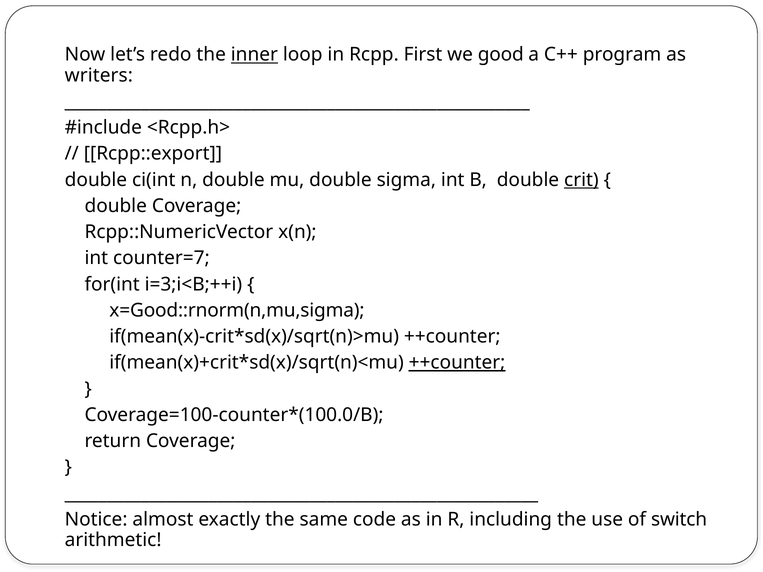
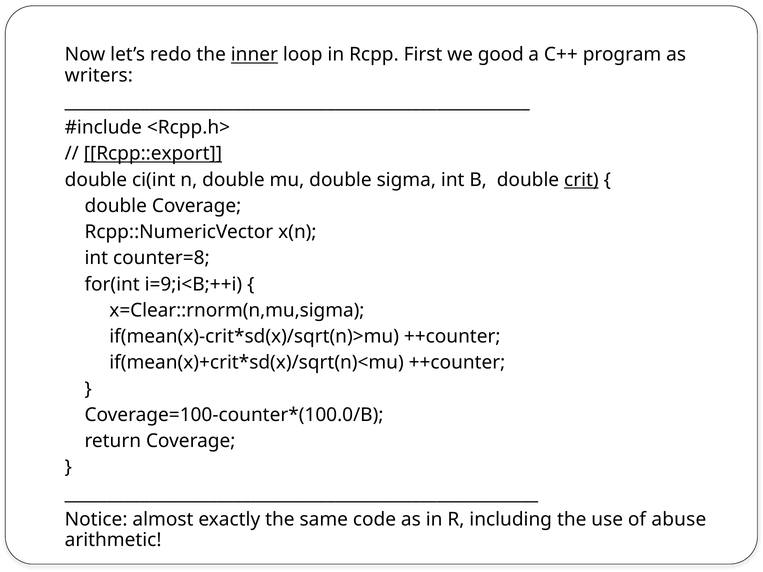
Rcpp::export underline: none -> present
counter=7: counter=7 -> counter=8
i=3;i<B;++i: i=3;i<B;++i -> i=9;i<B;++i
x=Good::rnorm(n,mu,sigma: x=Good::rnorm(n,mu,sigma -> x=Clear::rnorm(n,mu,sigma
++counter at (457, 363) underline: present -> none
switch: switch -> abuse
